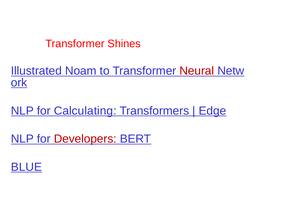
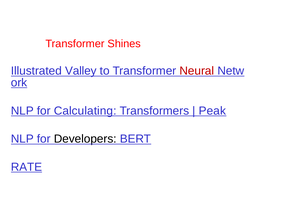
Noam: Noam -> Valley
Edge: Edge -> Peak
Developers colour: red -> black
BLUE: BLUE -> RATE
